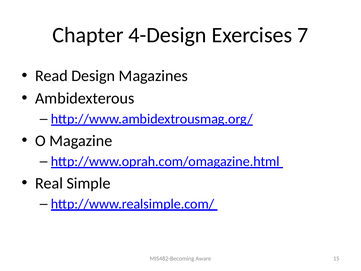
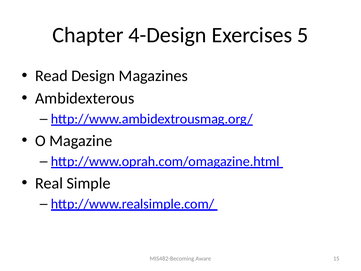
7: 7 -> 5
